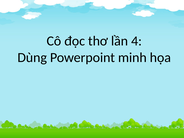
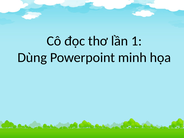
4: 4 -> 1
